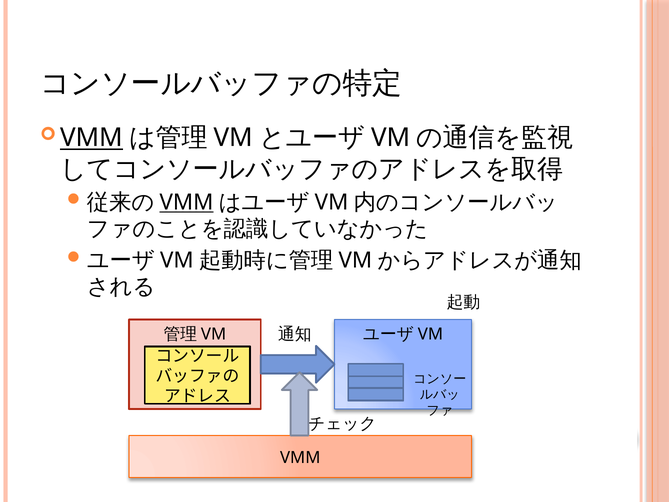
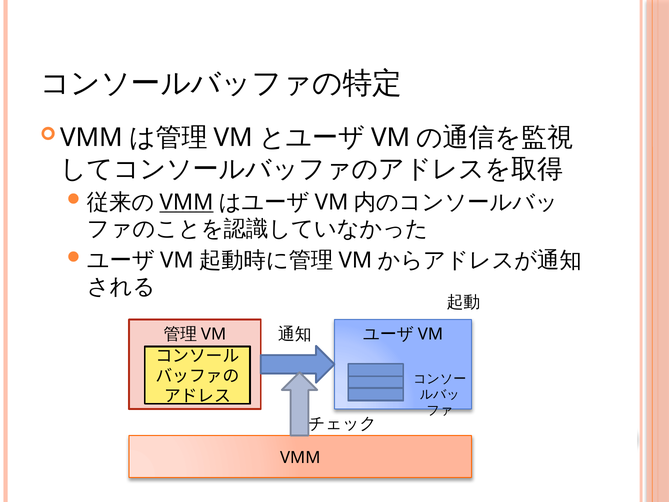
VMM at (91, 138) underline: present -> none
